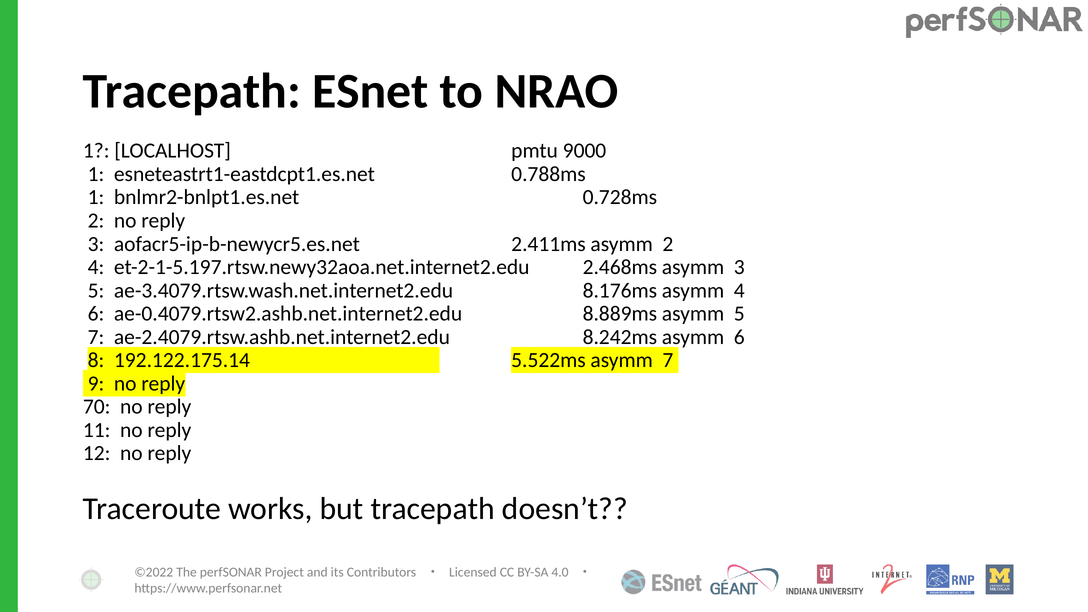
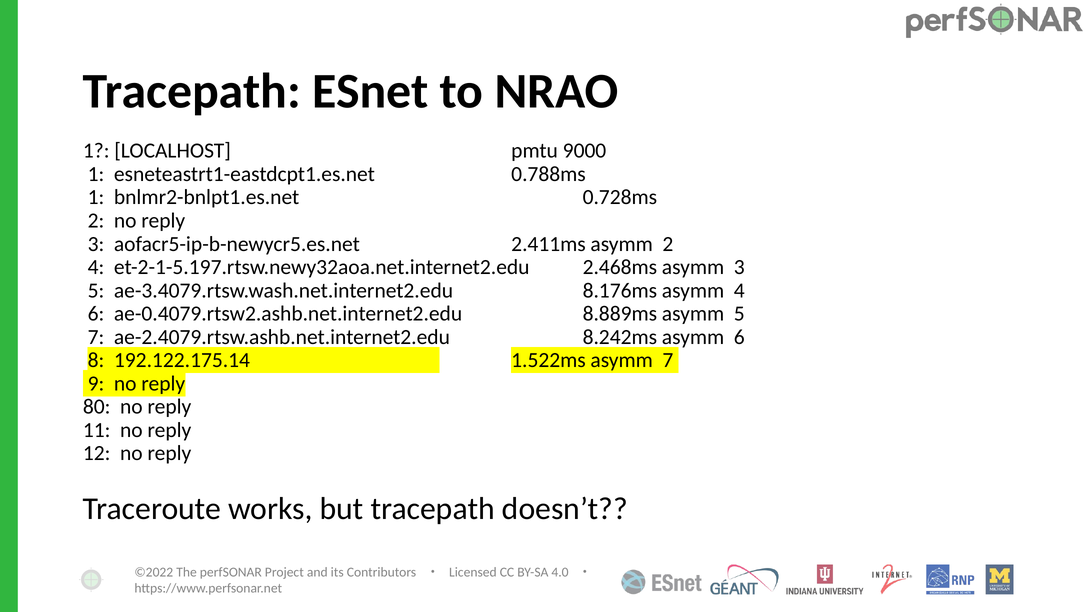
5.522ms: 5.522ms -> 1.522ms
70: 70 -> 80
